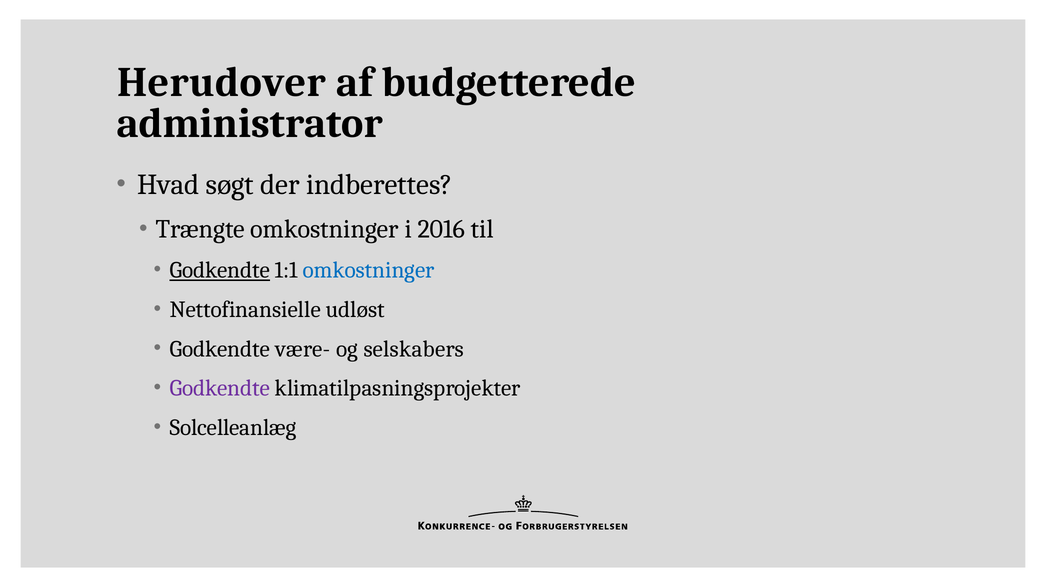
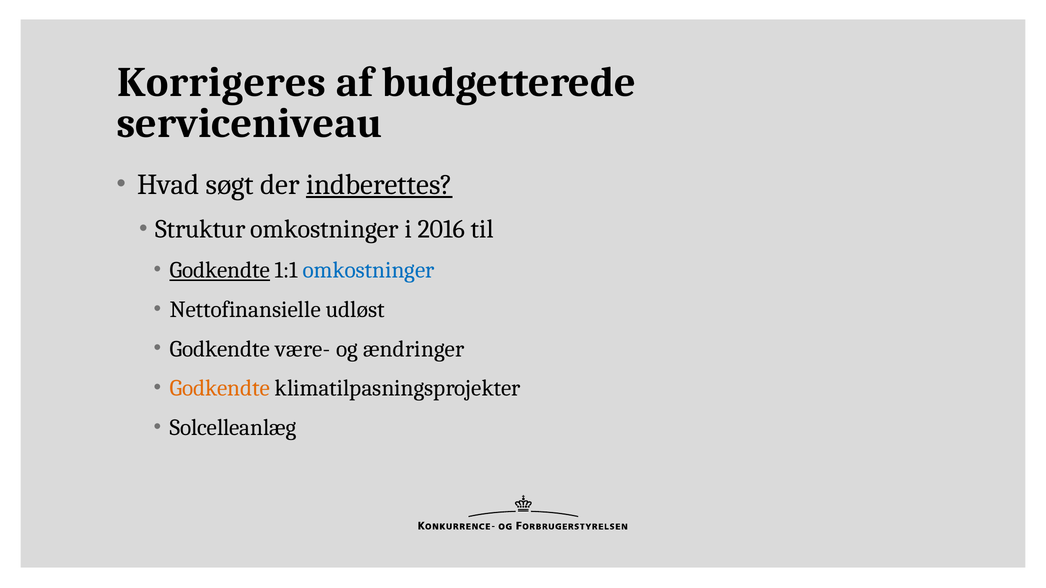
Herudover: Herudover -> Korrigeres
administrator: administrator -> serviceniveau
indberettes underline: none -> present
Trængte: Trængte -> Struktur
selskabers: selskabers -> ændringer
Godkendte at (220, 389) colour: purple -> orange
